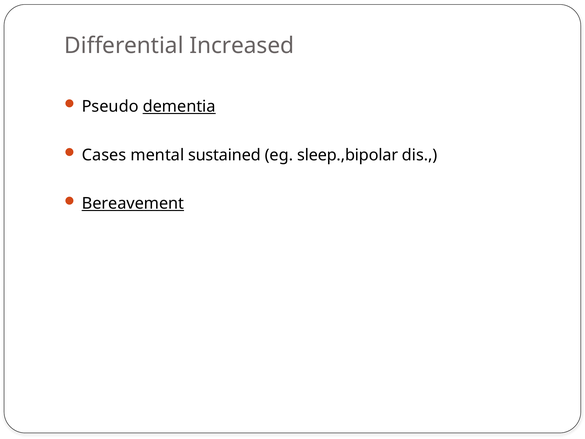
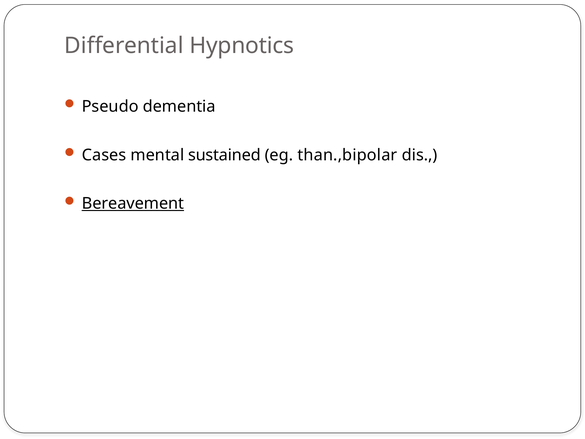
Increased: Increased -> Hypnotics
dementia underline: present -> none
sleep.,bipolar: sleep.,bipolar -> than.,bipolar
